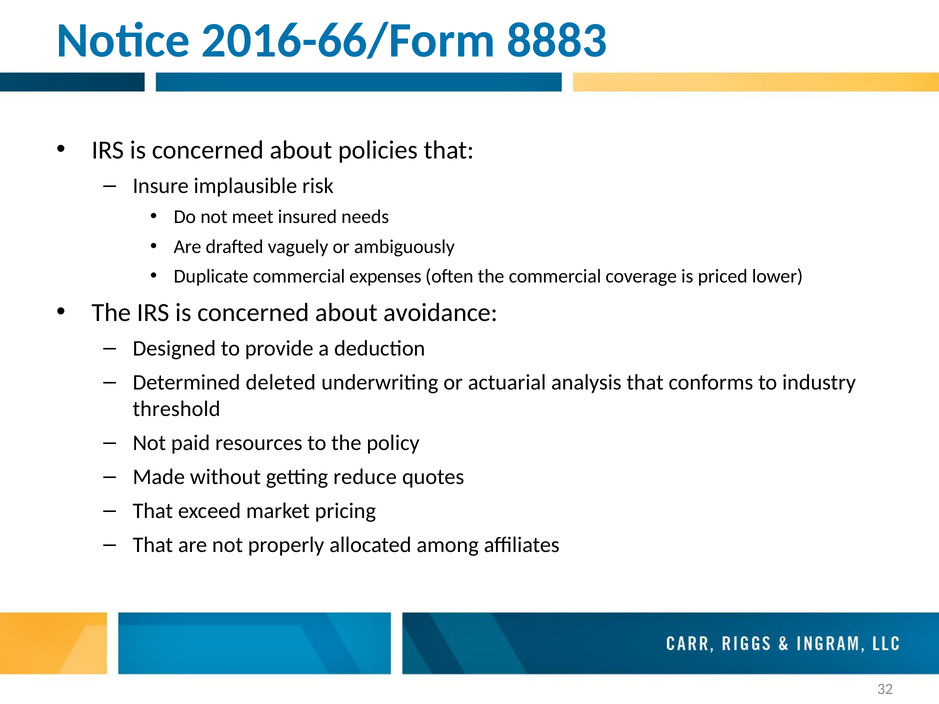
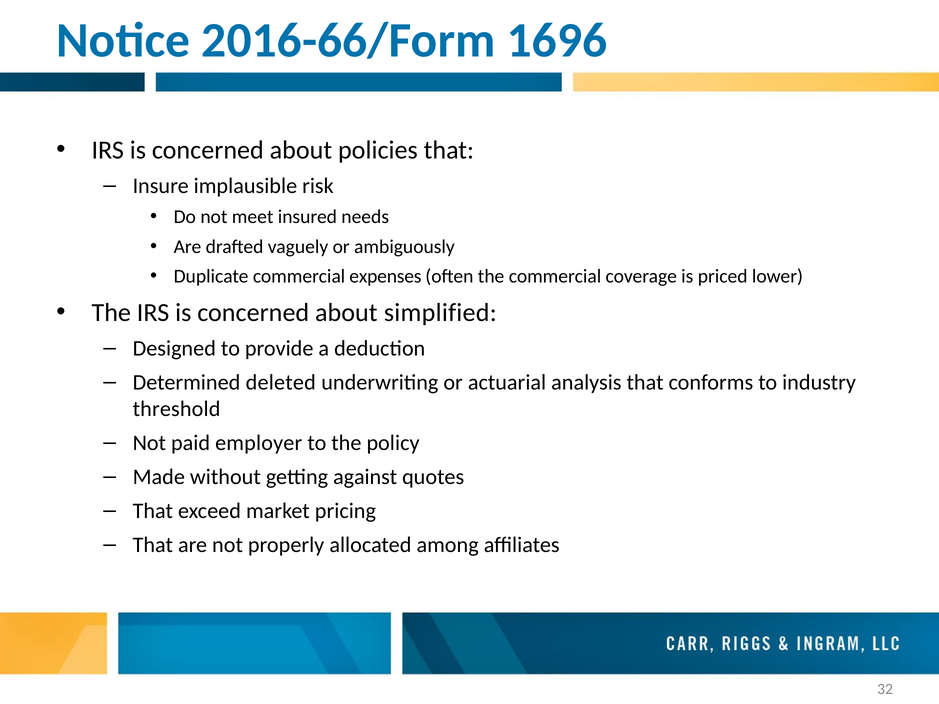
8883: 8883 -> 1696
avoidance: avoidance -> simplified
resources: resources -> employer
reduce: reduce -> against
